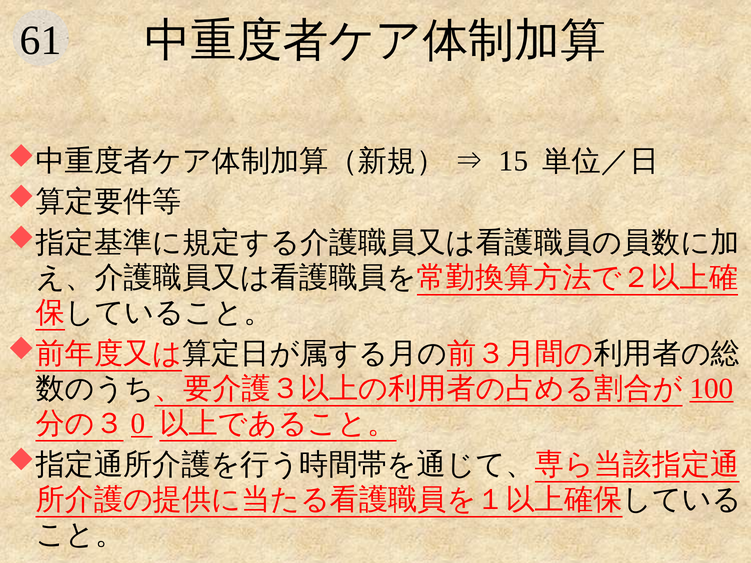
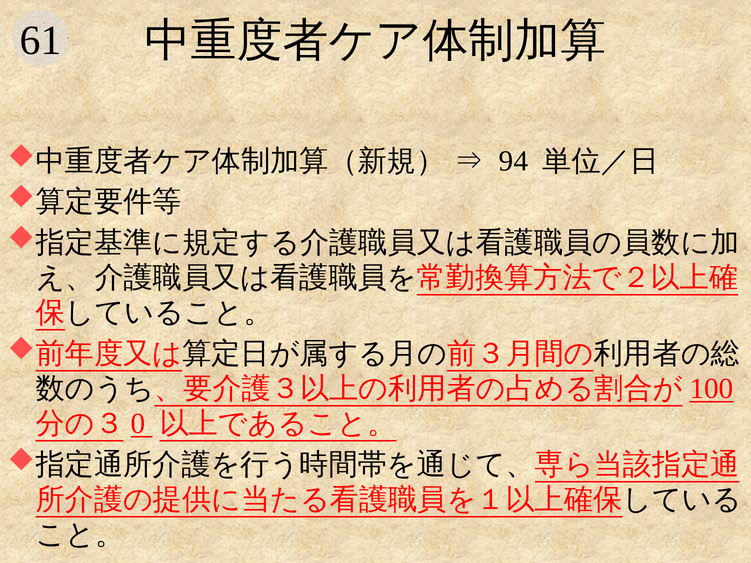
15: 15 -> 94
